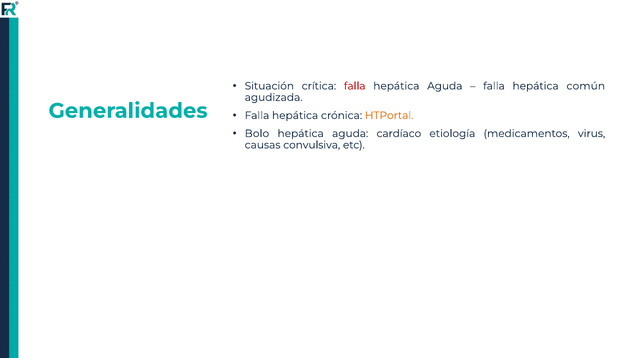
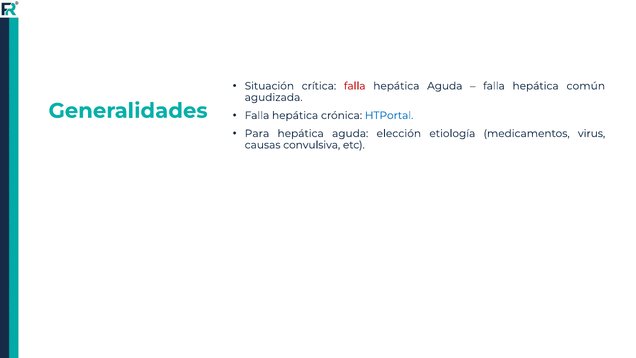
HTPortal colour: orange -> blue
Bolo: Bolo -> Para
cardíaco: cardíaco -> elección
